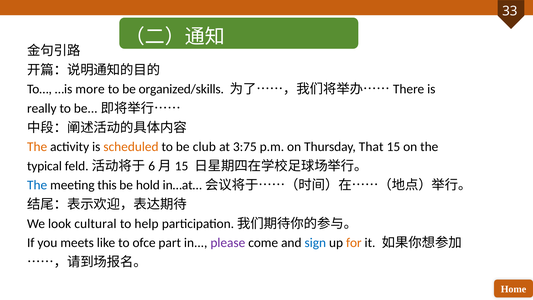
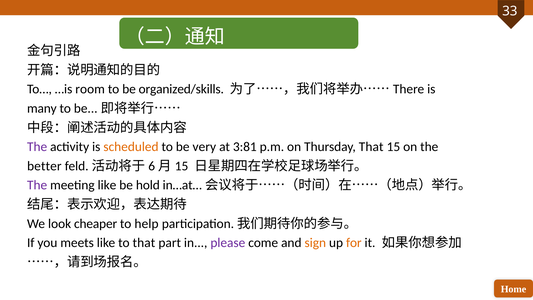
more: more -> room
really: really -> many
The at (37, 147) colour: orange -> purple
club: club -> very
3:75: 3:75 -> 3:81
typical: typical -> better
The at (37, 185) colour: blue -> purple
meeting this: this -> like
cultural: cultural -> cheaper
to ofce: ofce -> that
sign colour: blue -> orange
